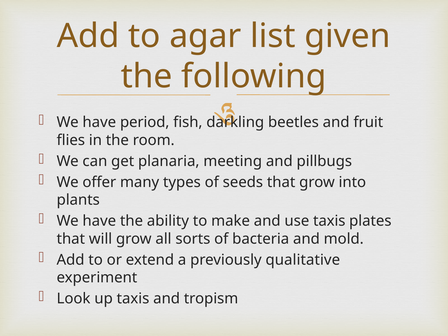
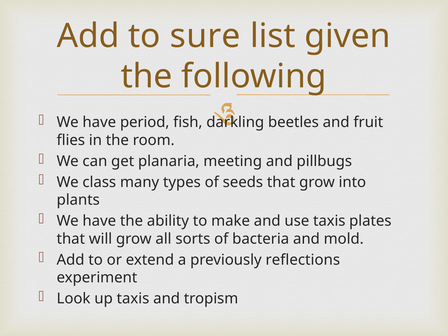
agar: agar -> sure
offer: offer -> class
qualitative: qualitative -> reflections
